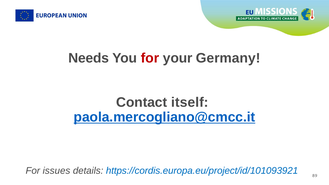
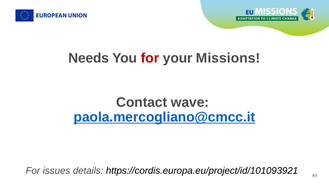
Germany: Germany -> Missions
itself: itself -> wave
https://cordis.europa.eu/project/id/101093921 colour: blue -> black
